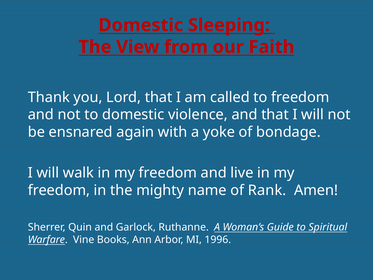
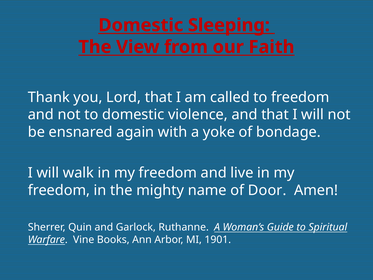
Rank: Rank -> Door
1996: 1996 -> 1901
